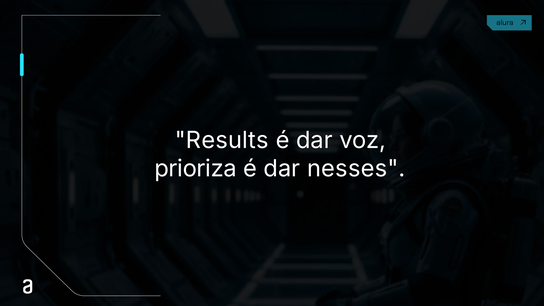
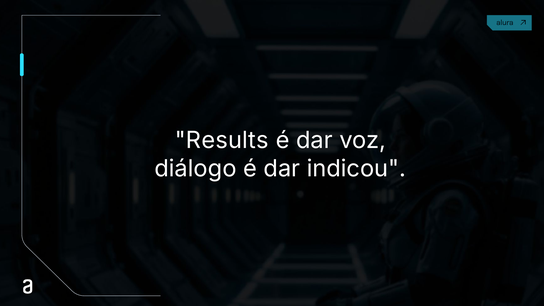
prioriza: prioriza -> diálogo
nesses: nesses -> indicou
